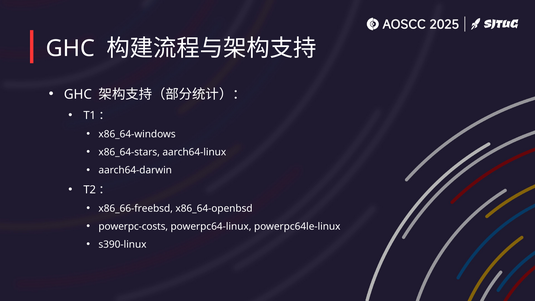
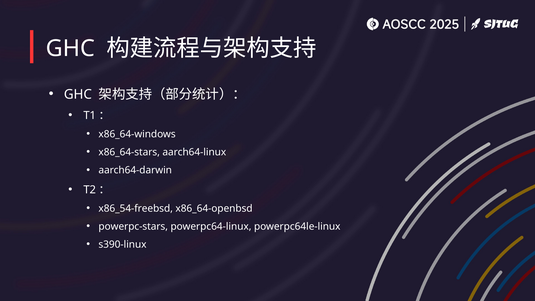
x86_66-freebsd: x86_66-freebsd -> x86_54-freebsd
powerpc-costs: powerpc-costs -> powerpc-stars
